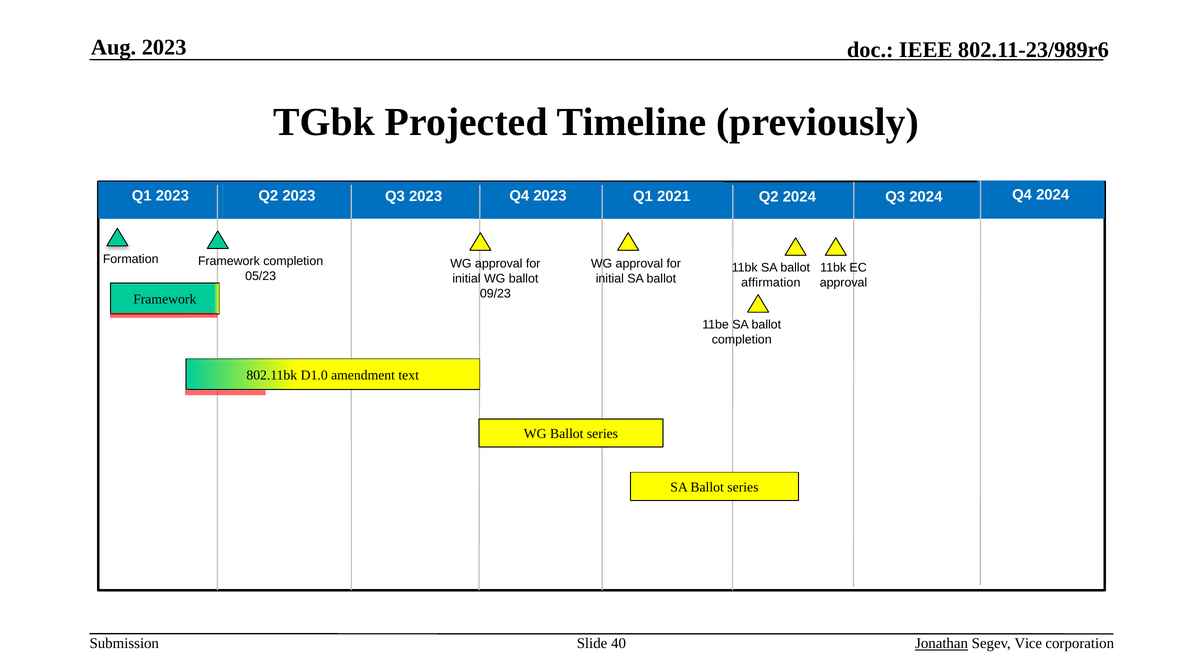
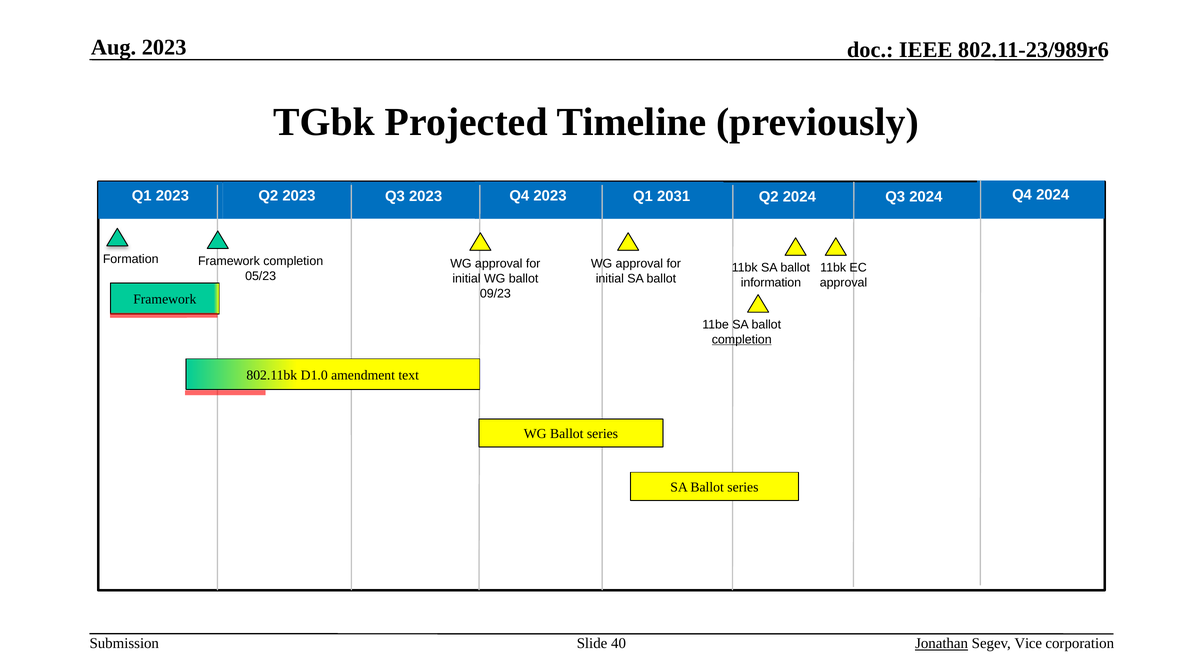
2021: 2021 -> 2031
affirmation: affirmation -> information
completion at (742, 340) underline: none -> present
